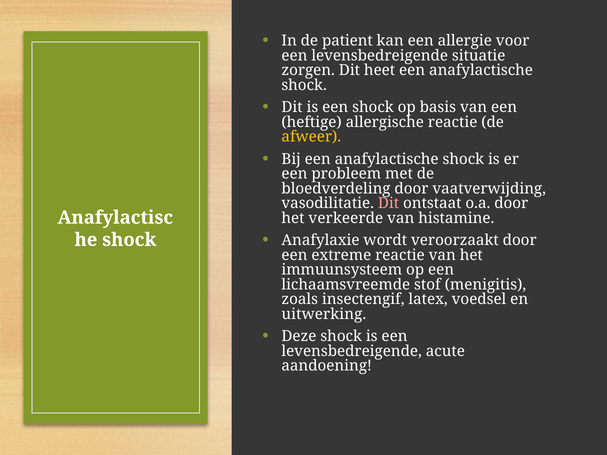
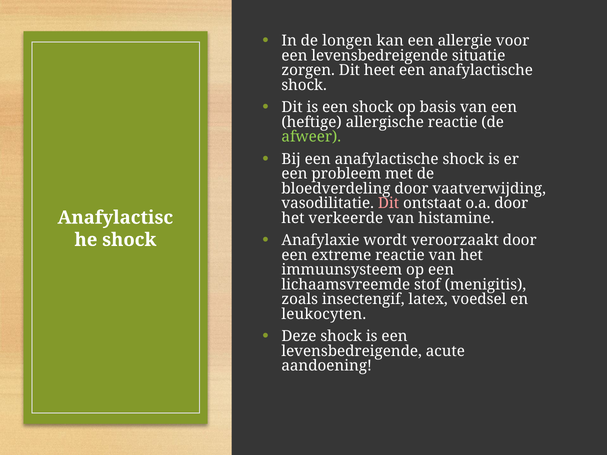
patient: patient -> longen
afweer colour: yellow -> light green
uitwerking: uitwerking -> leukocyten
